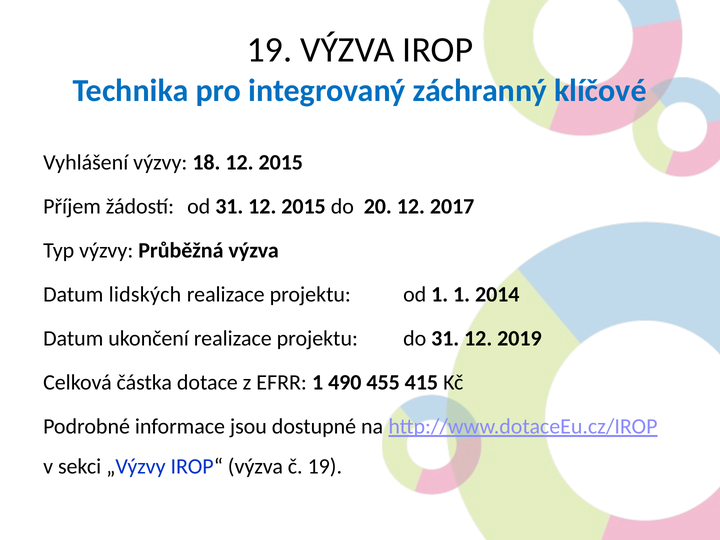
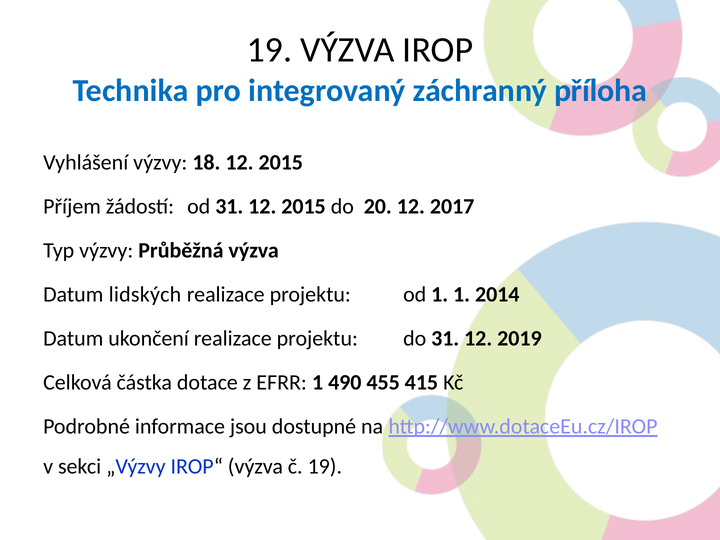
klíčové: klíčové -> příloha
